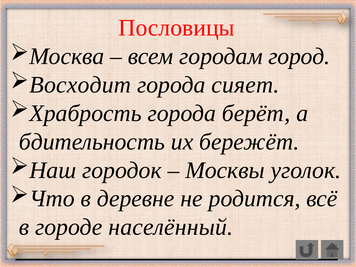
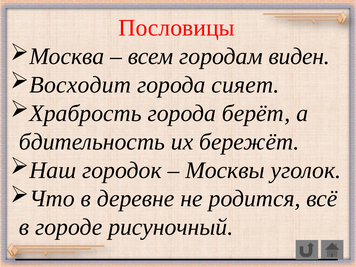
город: город -> виден
населённый: населённый -> рисуночный
